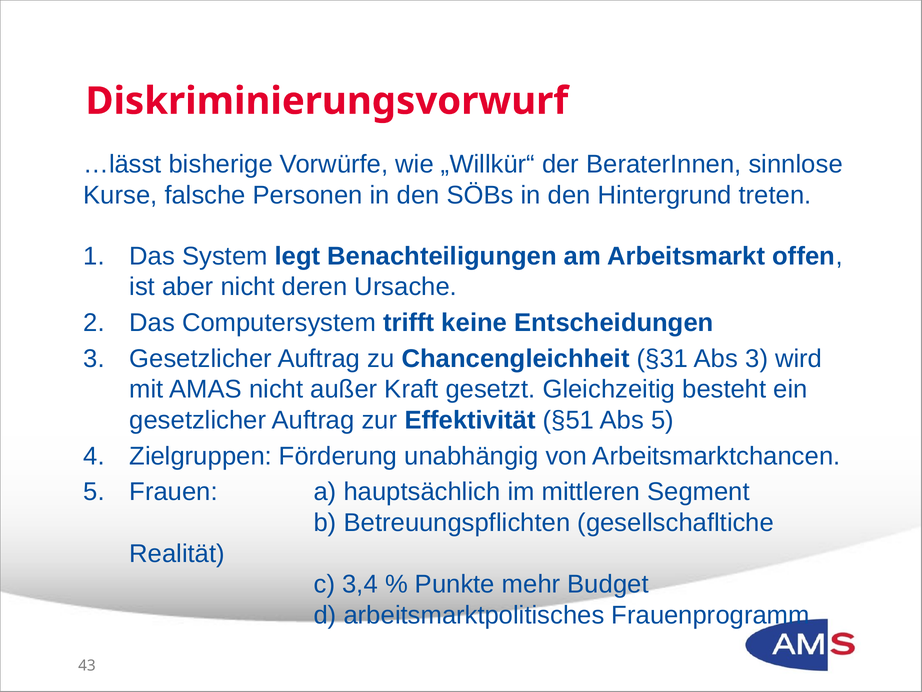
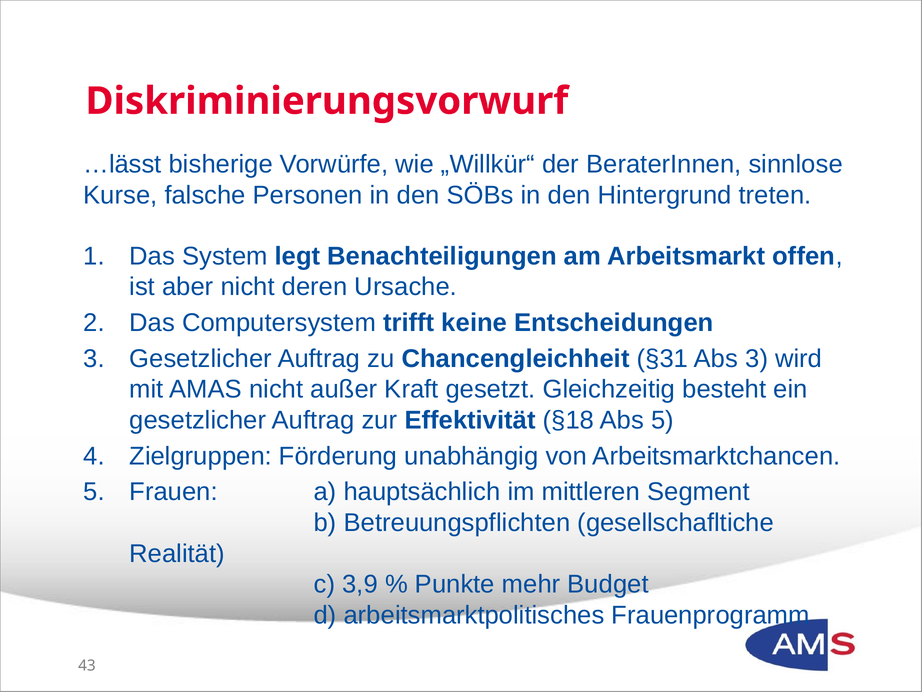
§51: §51 -> §18
3,4: 3,4 -> 3,9
